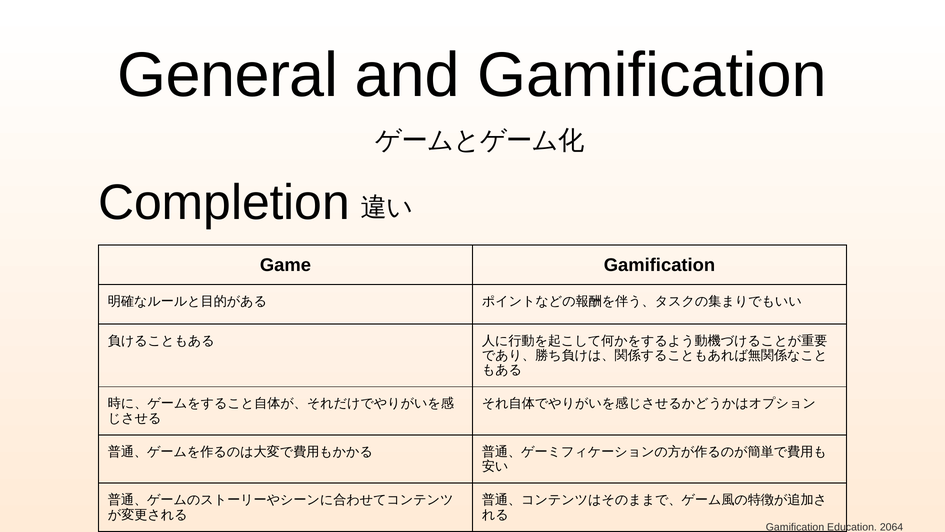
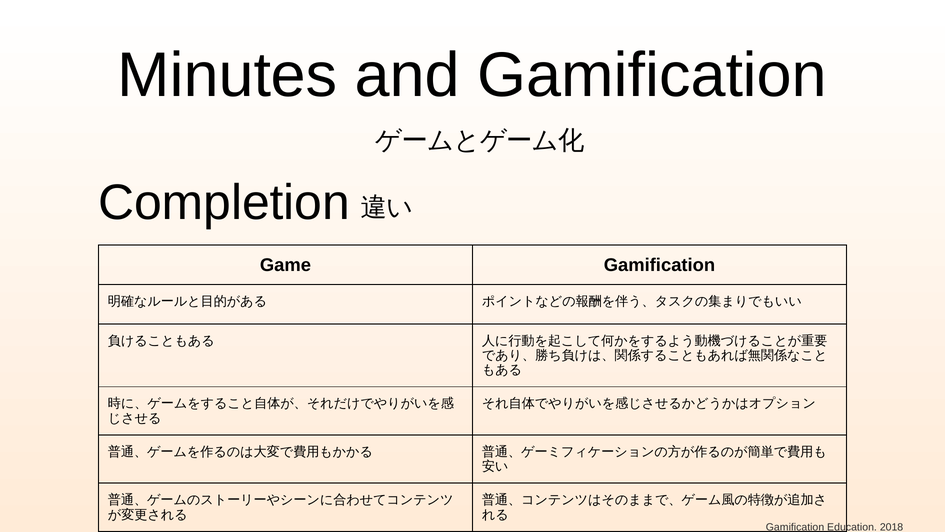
General: General -> Minutes
2064: 2064 -> 2018
